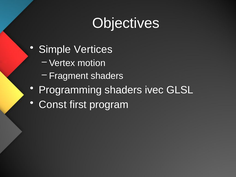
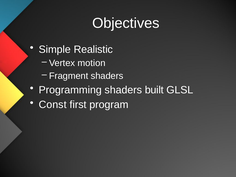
Vertices: Vertices -> Realistic
ivec: ivec -> built
